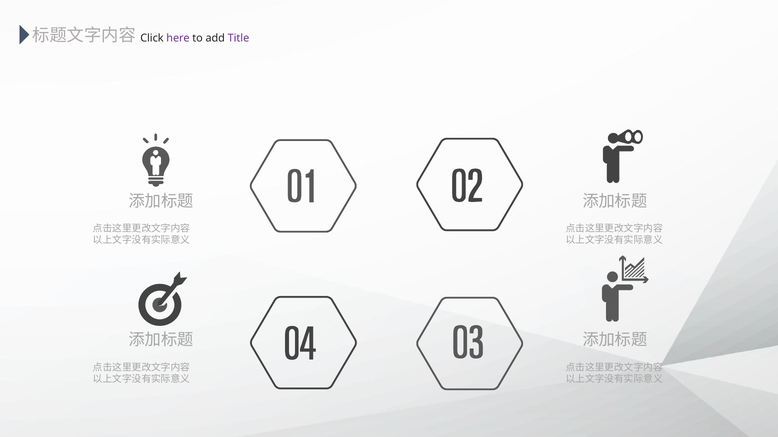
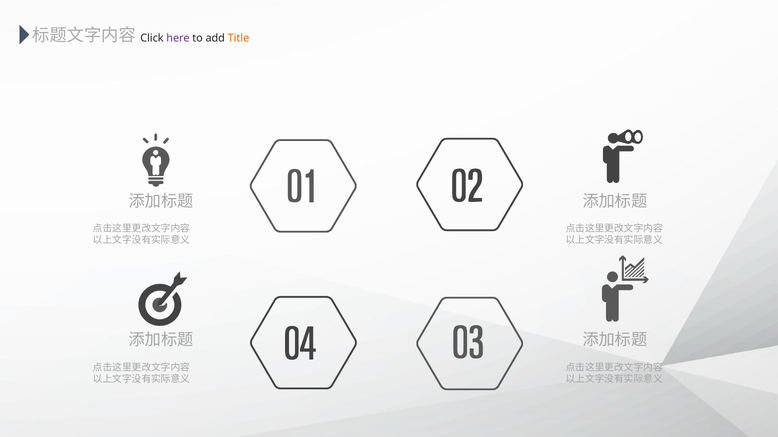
Title colour: purple -> orange
